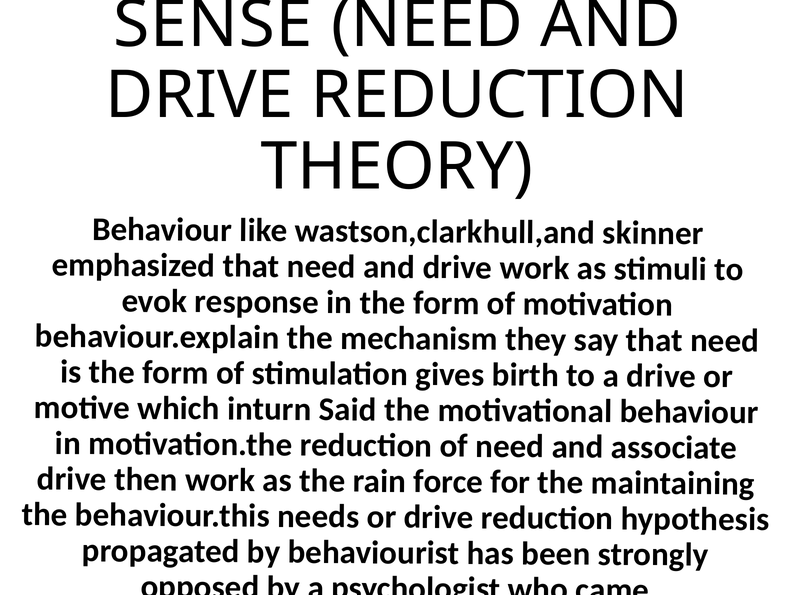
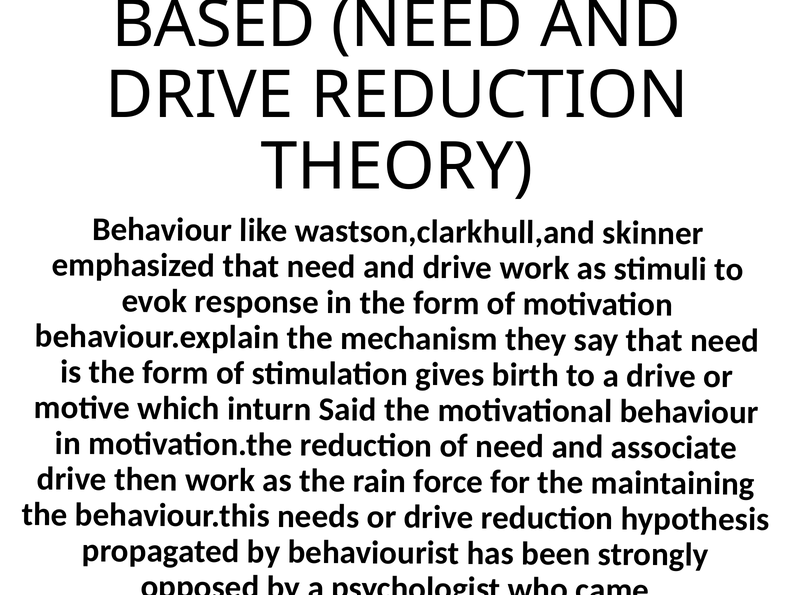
SENSE: SENSE -> BASED
